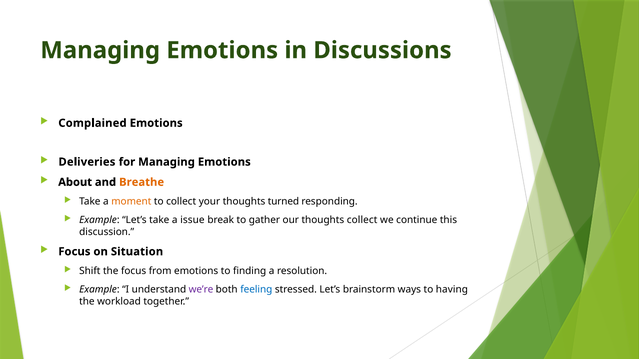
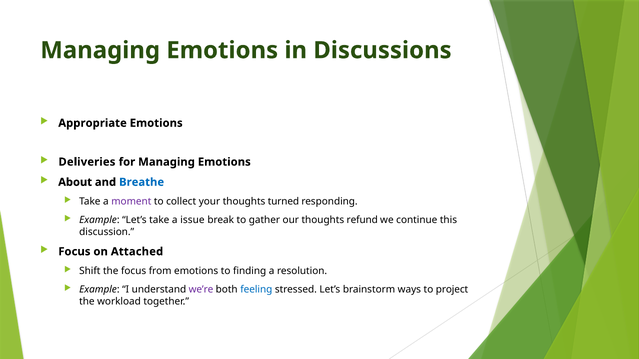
Complained: Complained -> Appropriate
Breathe colour: orange -> blue
moment colour: orange -> purple
thoughts collect: collect -> refund
Situation: Situation -> Attached
having: having -> project
